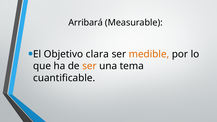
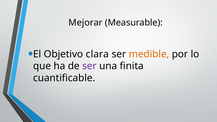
Arribará: Arribará -> Mejorar
ser at (89, 66) colour: orange -> purple
tema: tema -> finita
